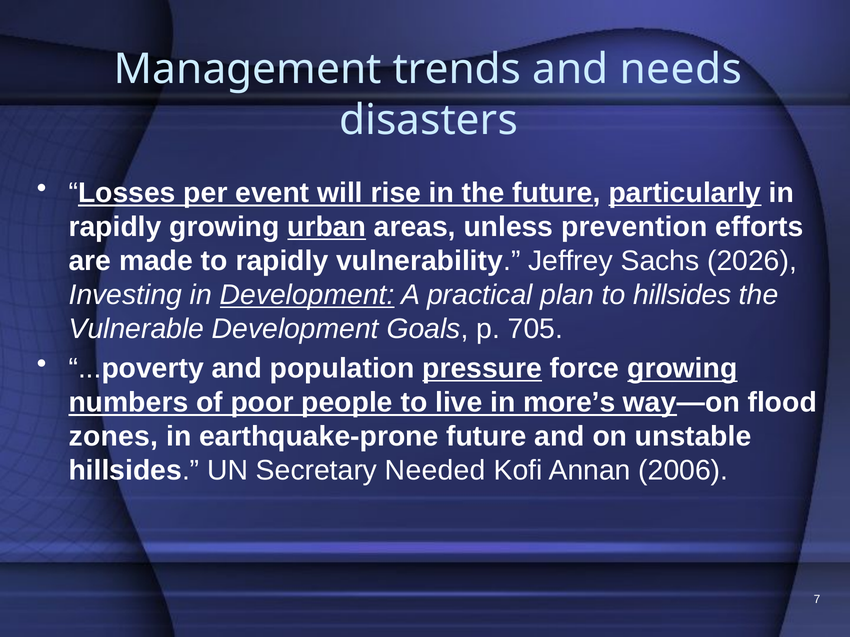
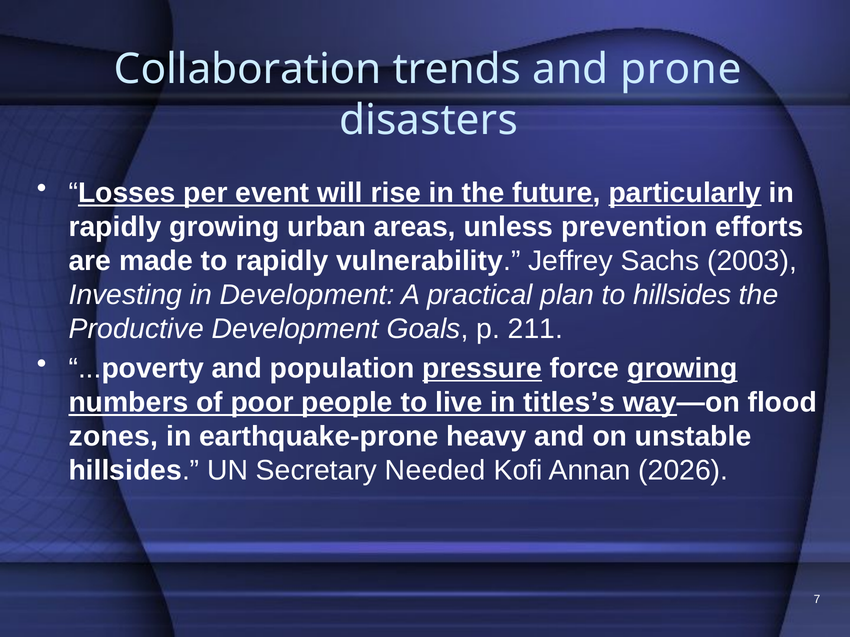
Management: Management -> Collaboration
needs: needs -> prone
urban underline: present -> none
2026: 2026 -> 2003
Development at (307, 295) underline: present -> none
Vulnerable: Vulnerable -> Productive
705: 705 -> 211
more’s: more’s -> titles’s
earthquake-prone future: future -> heavy
2006: 2006 -> 2026
